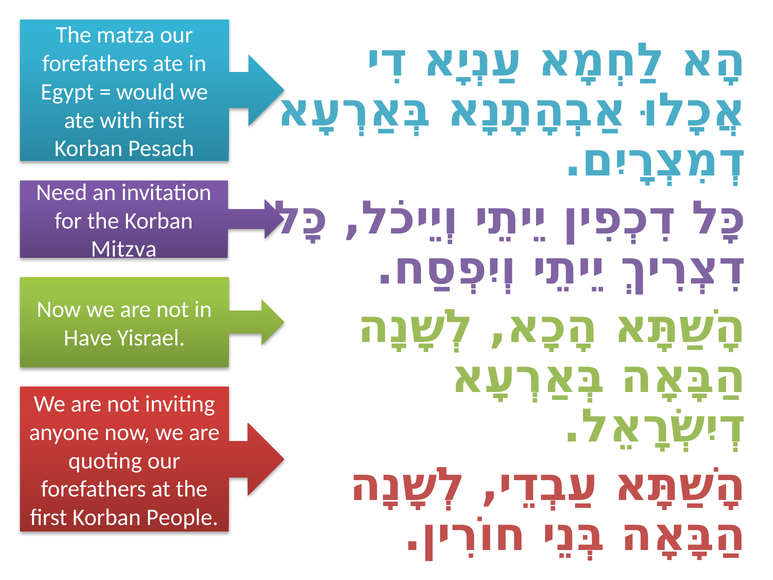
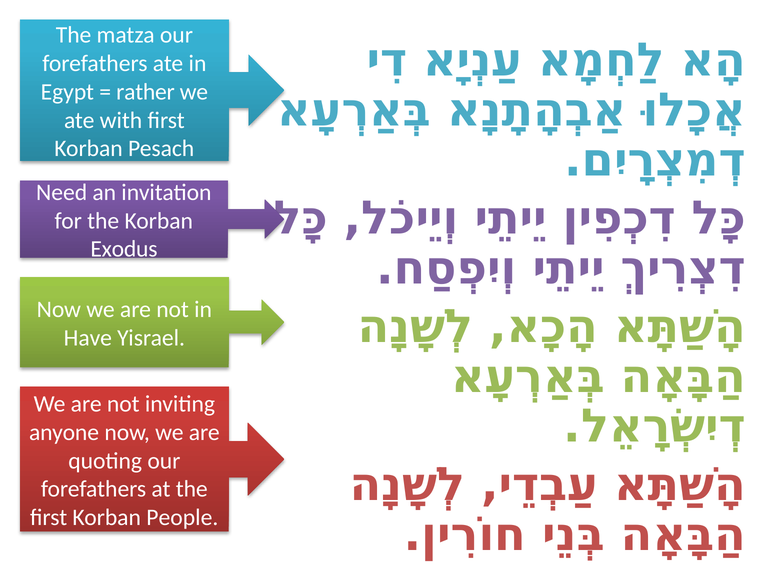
would: would -> rather
Mitzva: Mitzva -> Exodus
